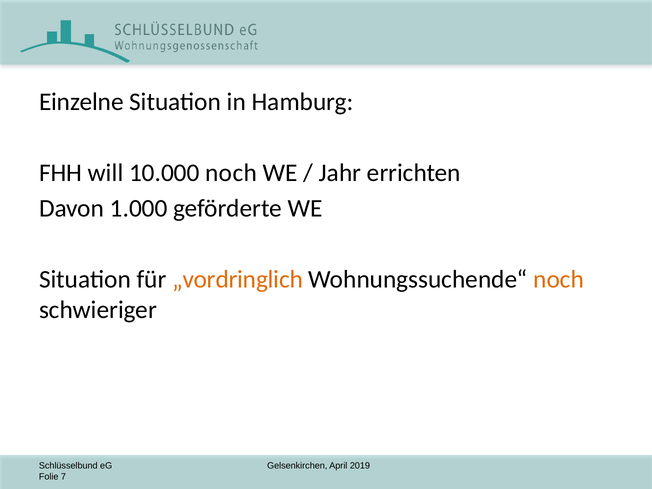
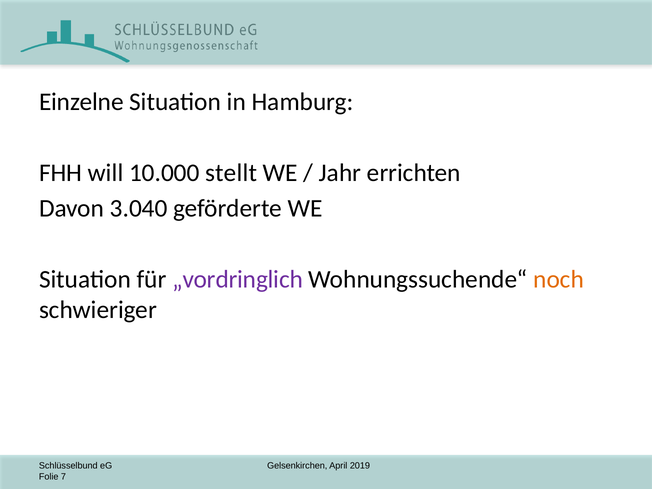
10.000 noch: noch -> stellt
1.000: 1.000 -> 3.040
„vordringlich colour: orange -> purple
